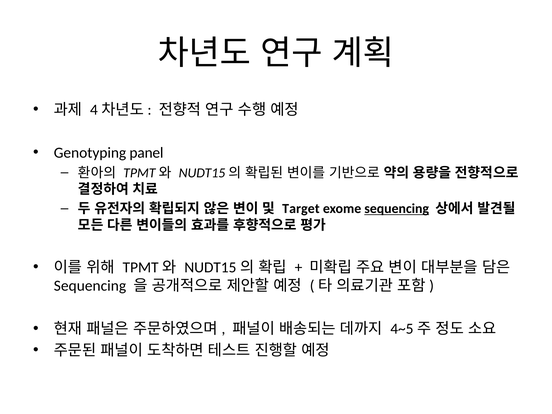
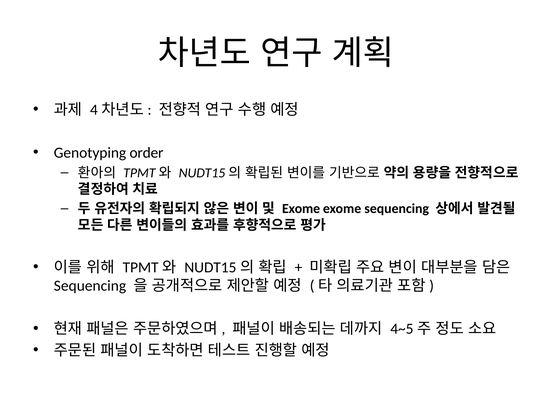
panel: panel -> order
Target at (301, 209): Target -> Exome
sequencing at (397, 209) underline: present -> none
